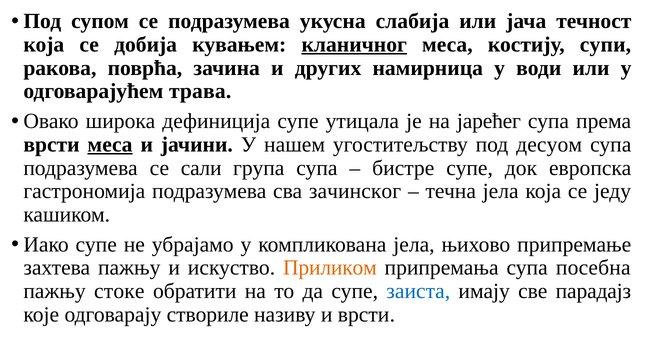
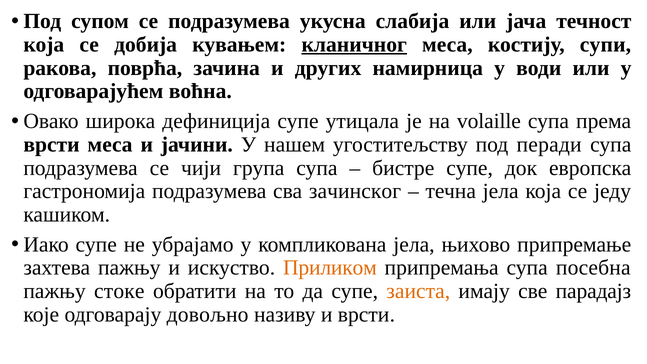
трава: трава -> воћна
јарећег: јарећег -> volaille
меса at (110, 145) underline: present -> none
десуом: десуом -> перади
сали: сали -> чији
заиста colour: blue -> orange
створиле: створиле -> довољно
